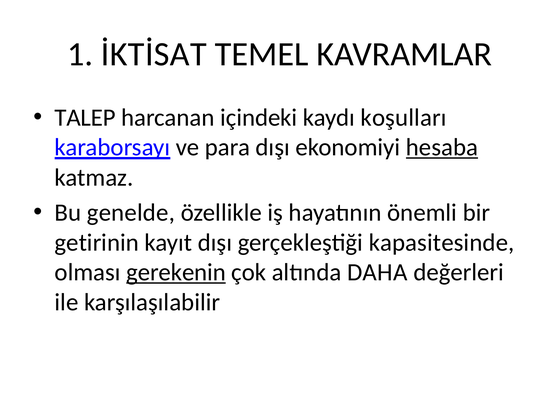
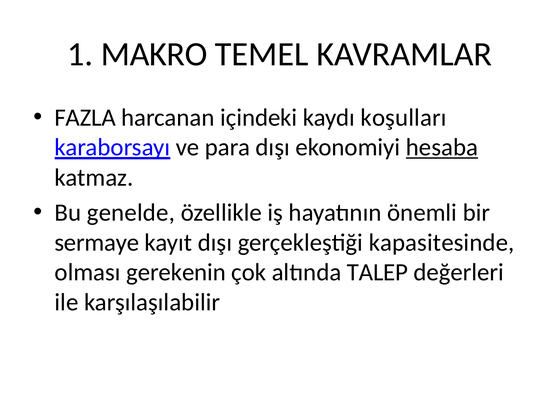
İKTİSAT: İKTİSAT -> MAKRO
TALEP: TALEP -> FAZLA
getirinin: getirinin -> sermaye
gerekenin underline: present -> none
DAHA: DAHA -> TALEP
